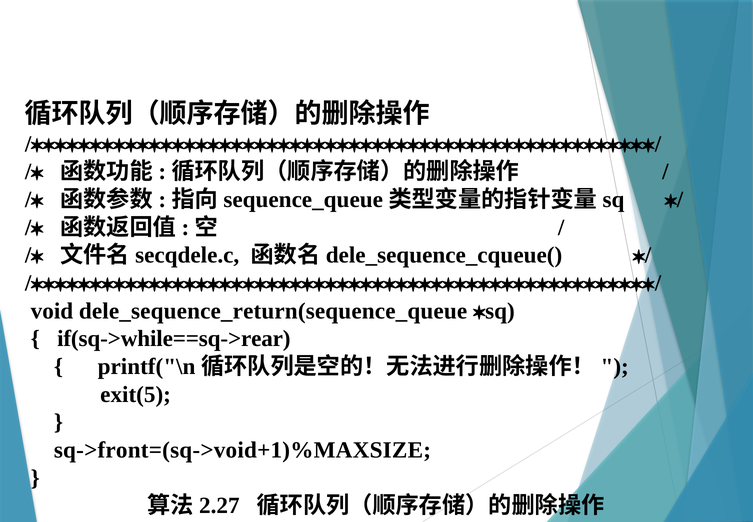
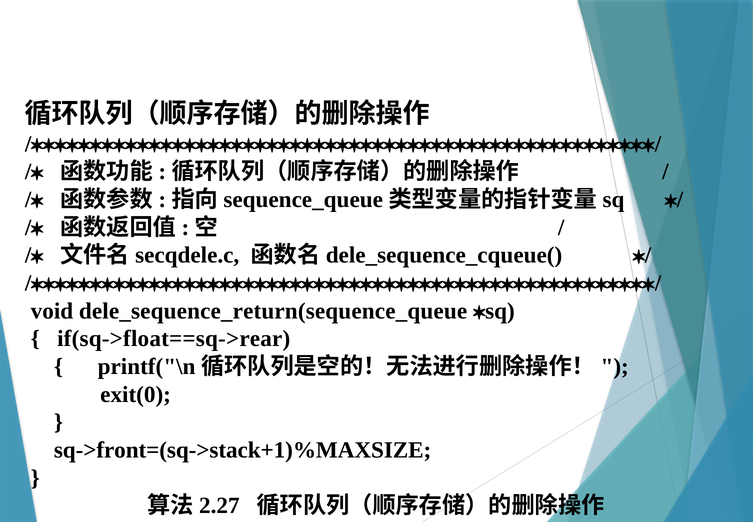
if(sq->while==sq->rear: if(sq->while==sq->rear -> if(sq->float==sq->rear
exit(5: exit(5 -> exit(0
sq->front=(sq->void+1)%MAXSIZE: sq->front=(sq->void+1)%MAXSIZE -> sq->front=(sq->stack+1)%MAXSIZE
